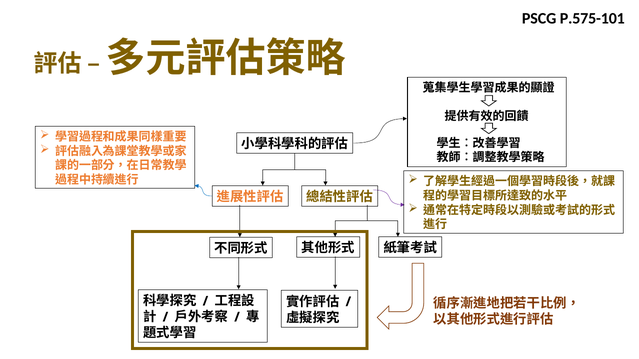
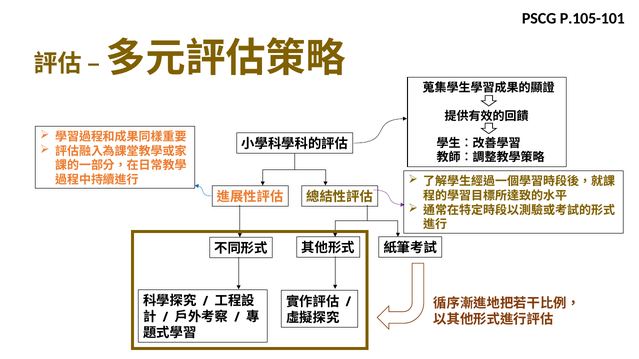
P.575-101: P.575-101 -> P.105-101
